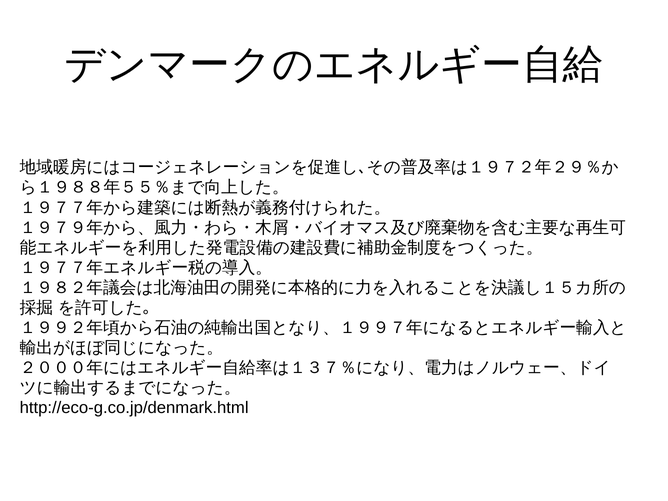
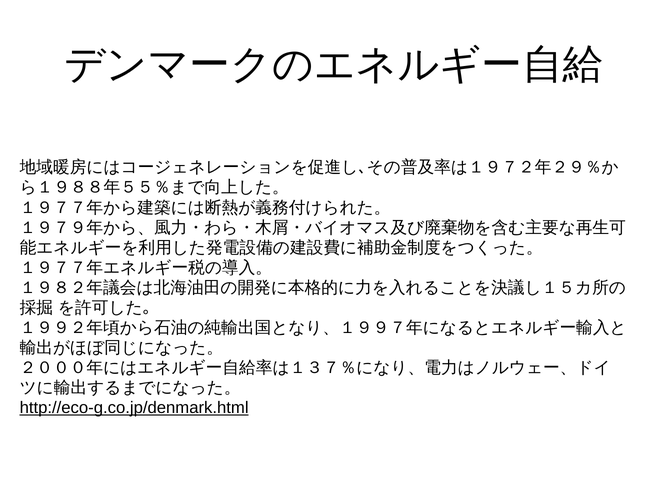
http://eco-g.co.jp/denmark.html underline: none -> present
